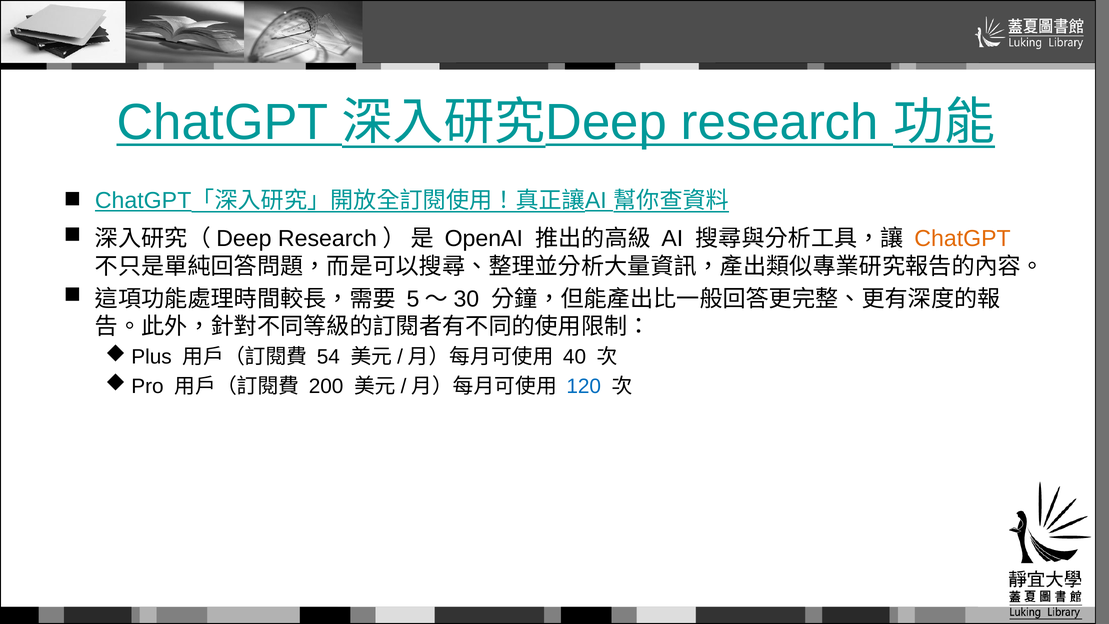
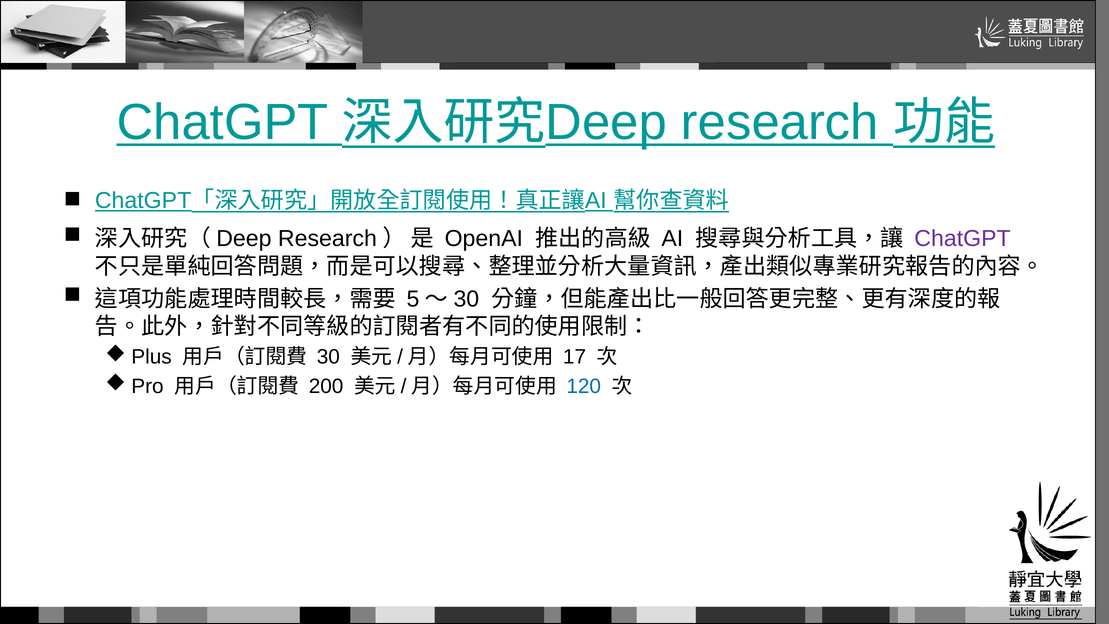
ChatGPT at (962, 239) colour: orange -> purple
54: 54 -> 30
40: 40 -> 17
